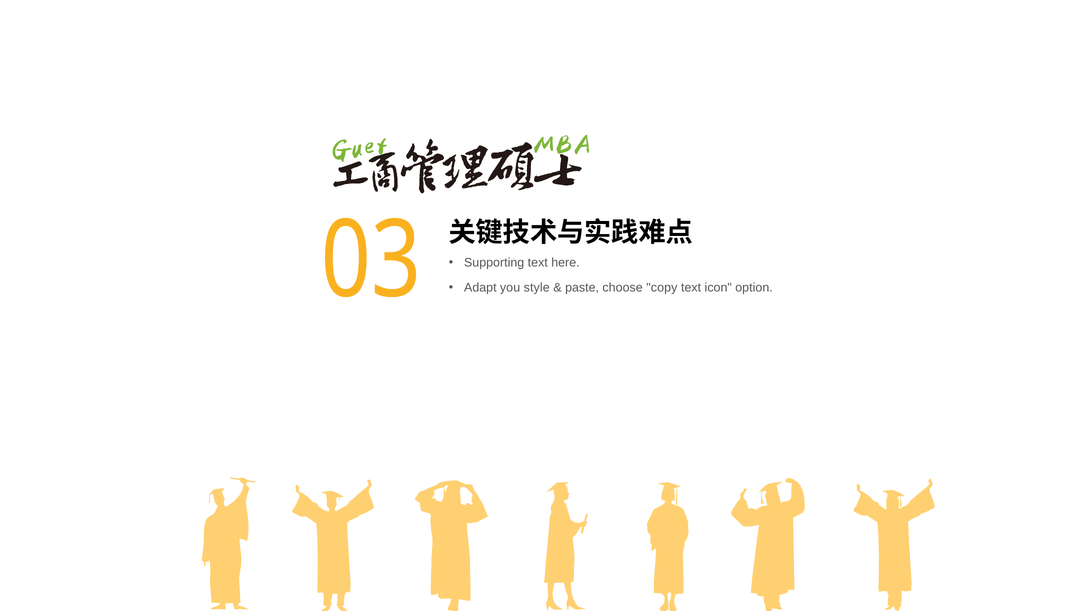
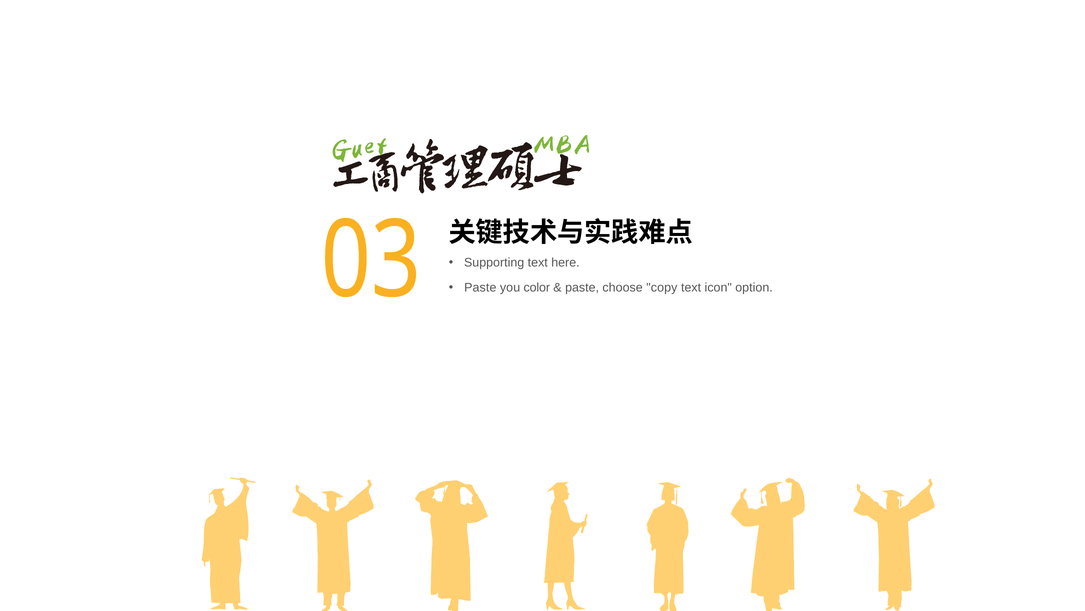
Adapt at (480, 287): Adapt -> Paste
style: style -> color
